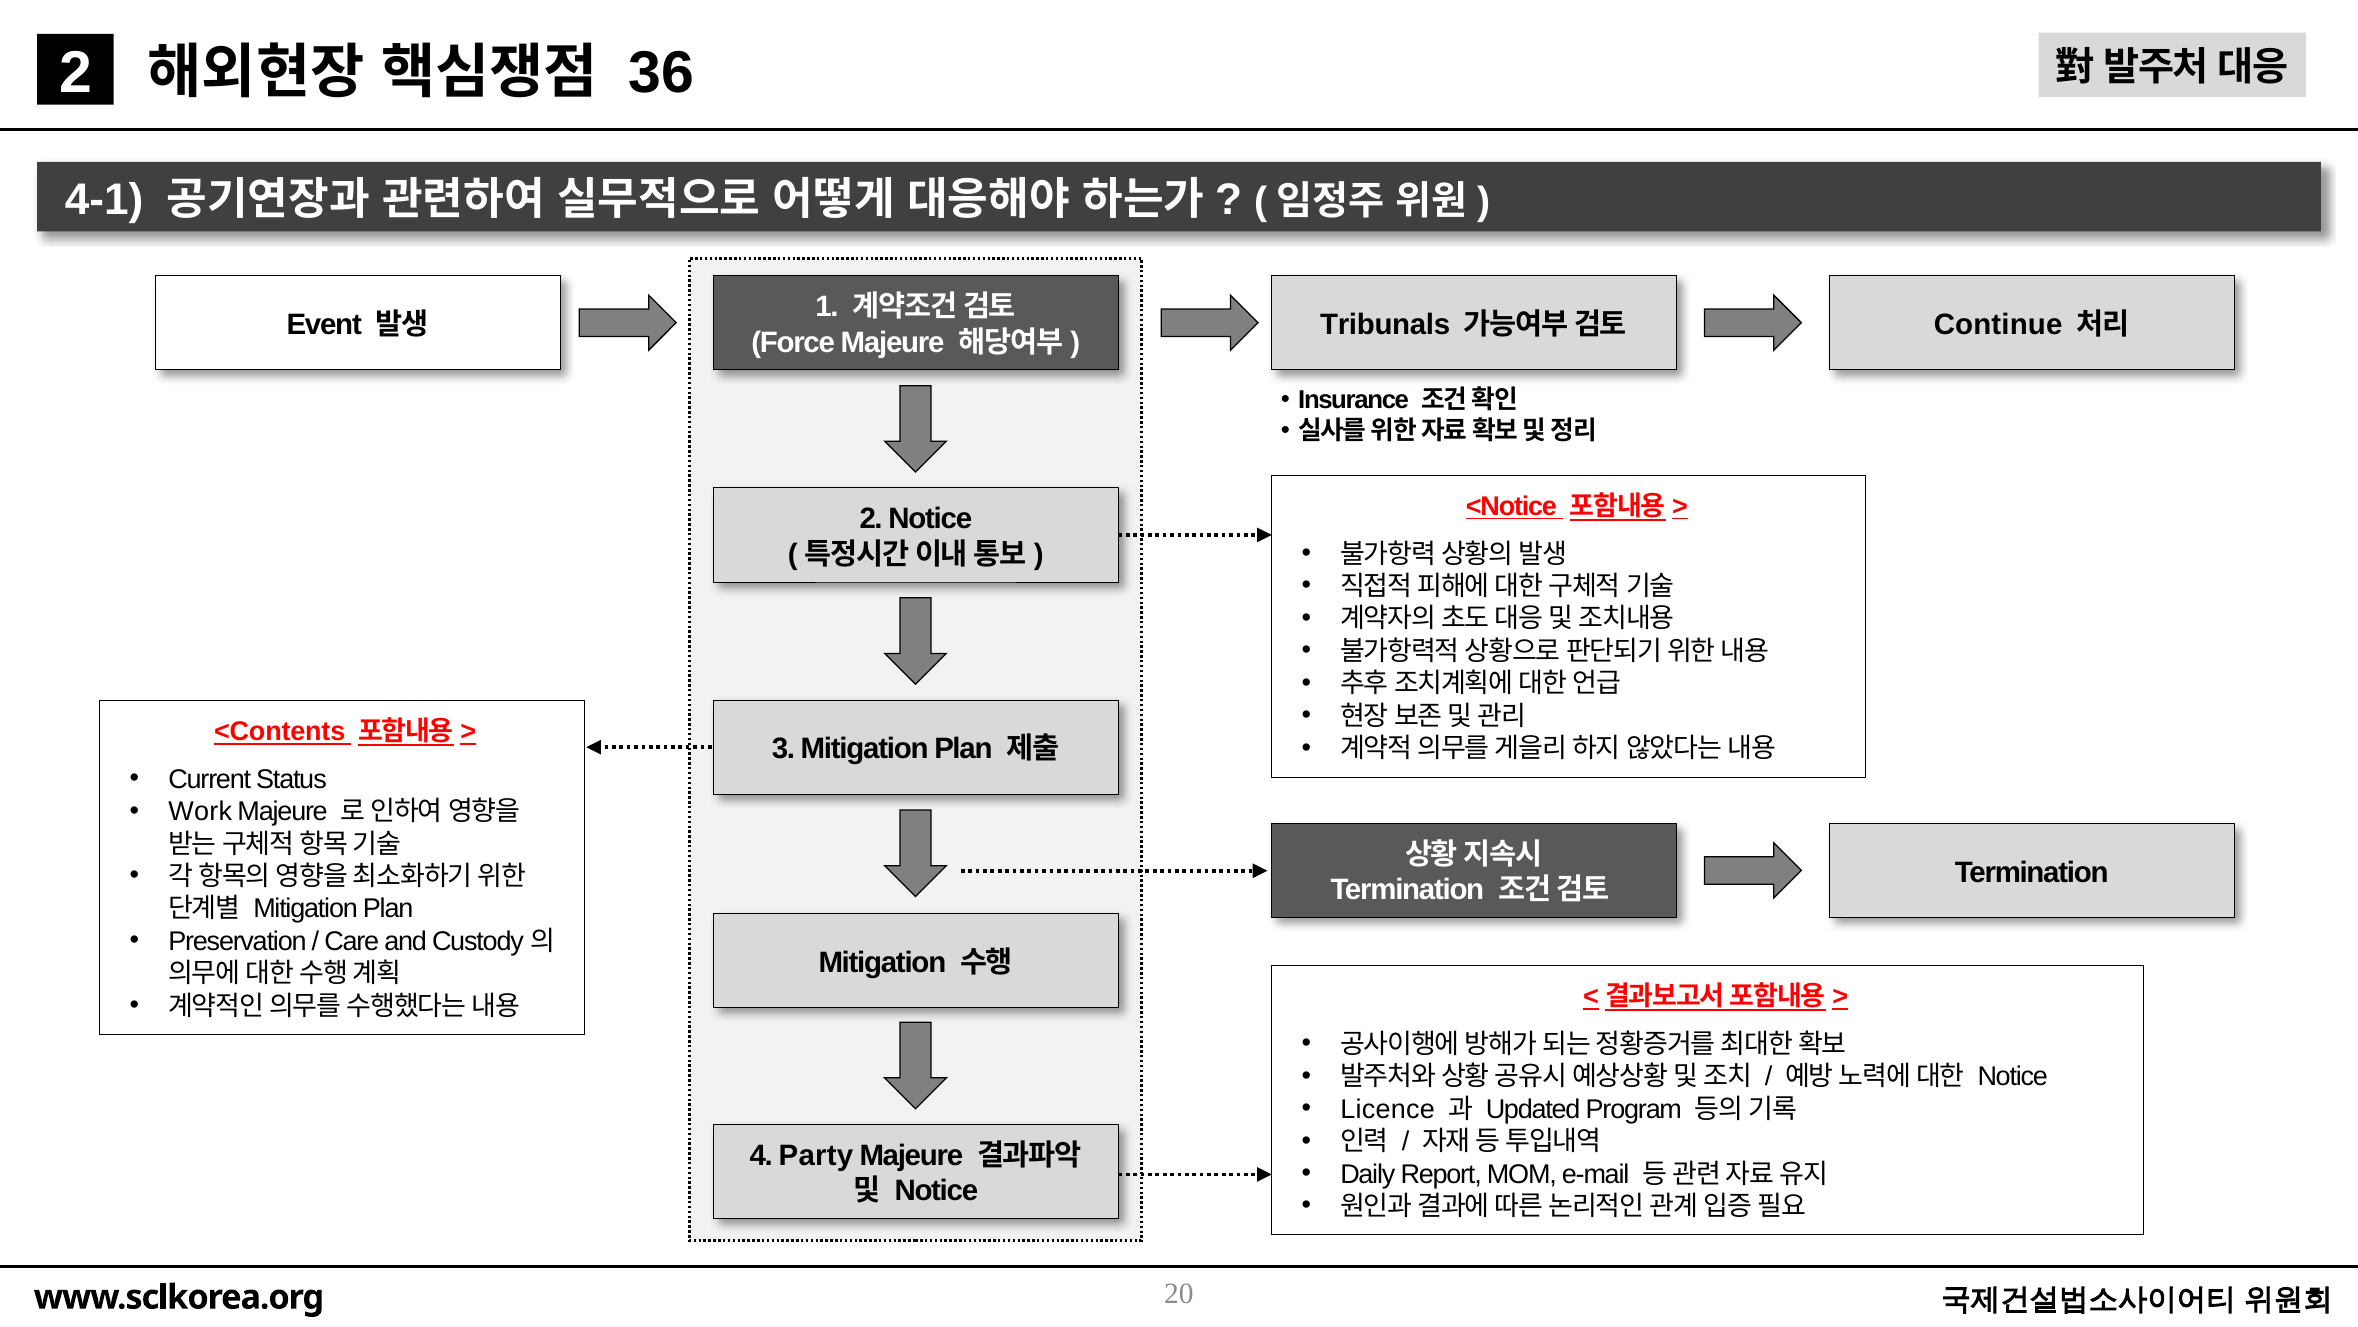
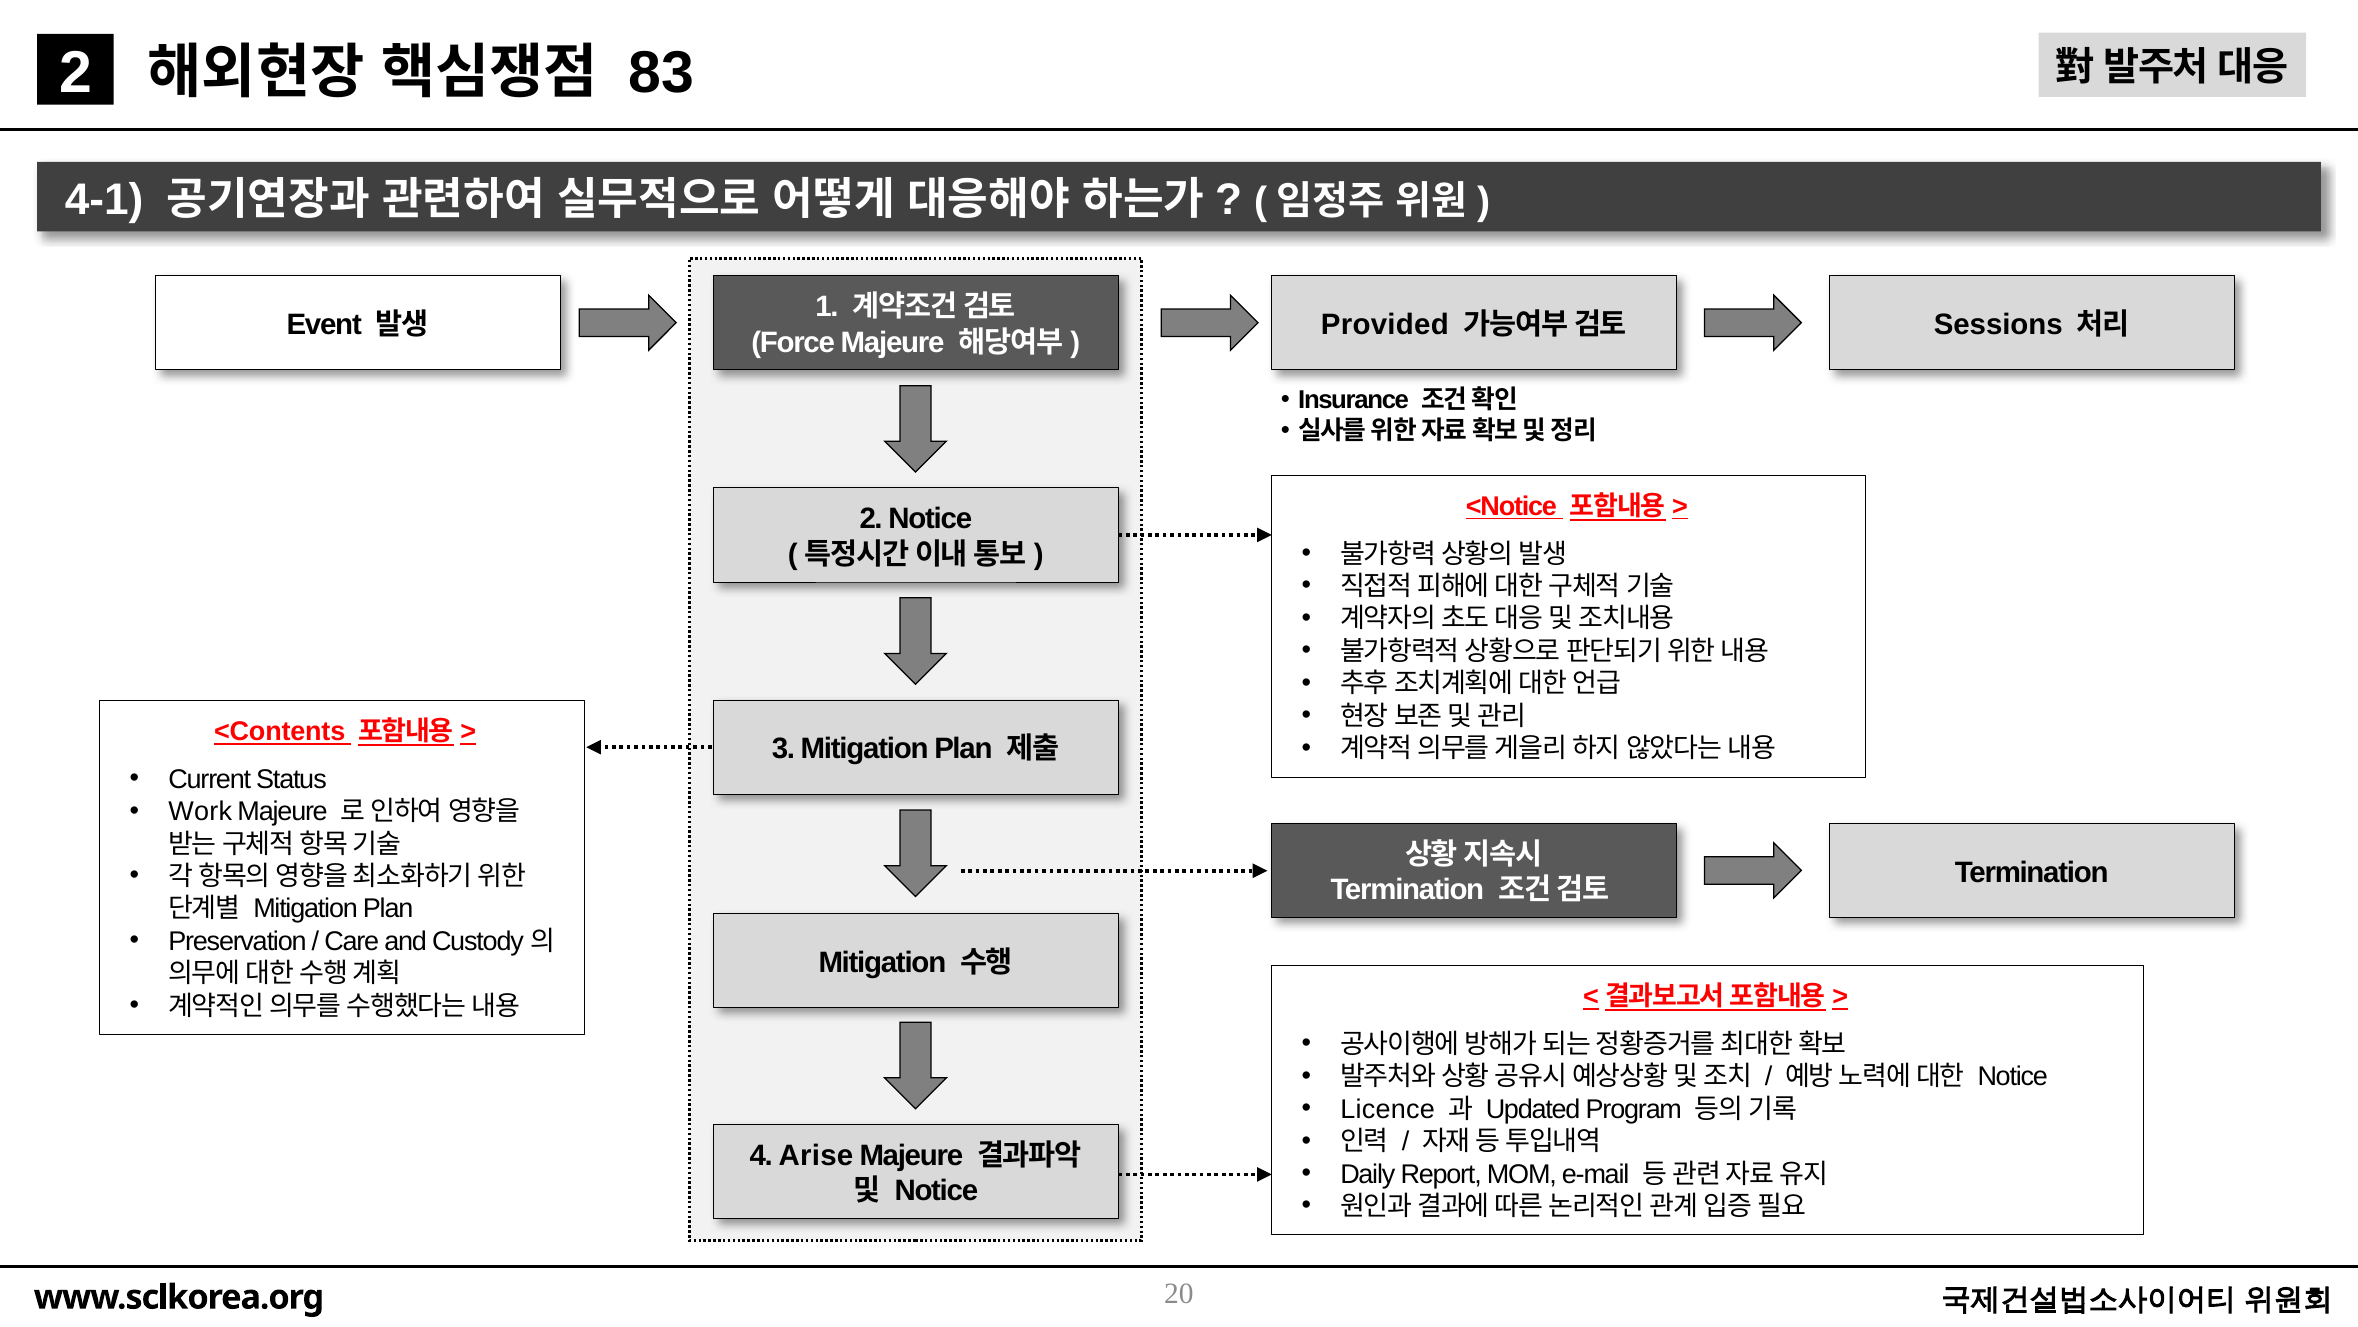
36: 36 -> 83
Tribunals: Tribunals -> Provided
Continue: Continue -> Sessions
Party: Party -> Arise
